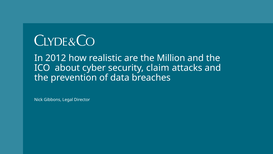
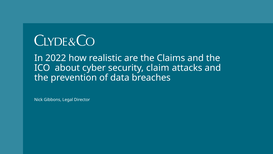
2012: 2012 -> 2022
Million: Million -> Claims
